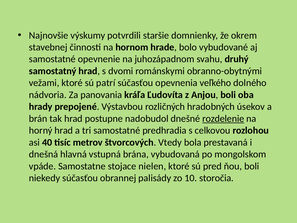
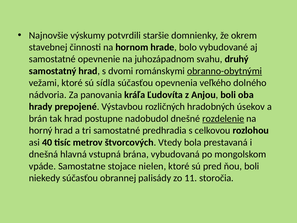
obranno-obytnými underline: none -> present
patrí: patrí -> sídla
10: 10 -> 11
